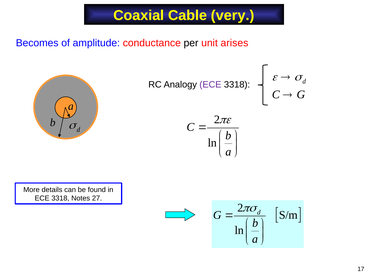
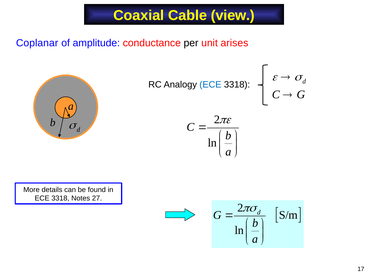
very: very -> view
Becomes: Becomes -> Coplanar
ECE at (210, 85) colour: purple -> blue
